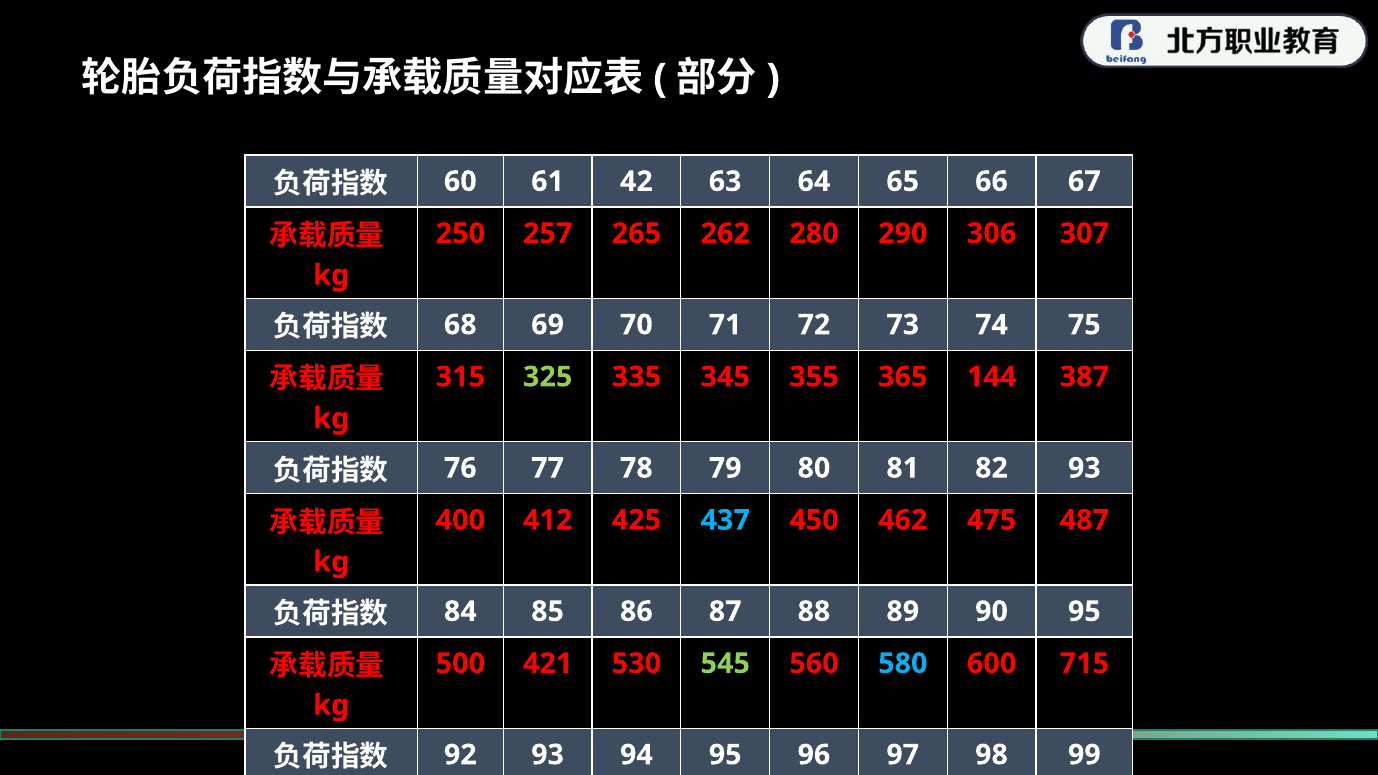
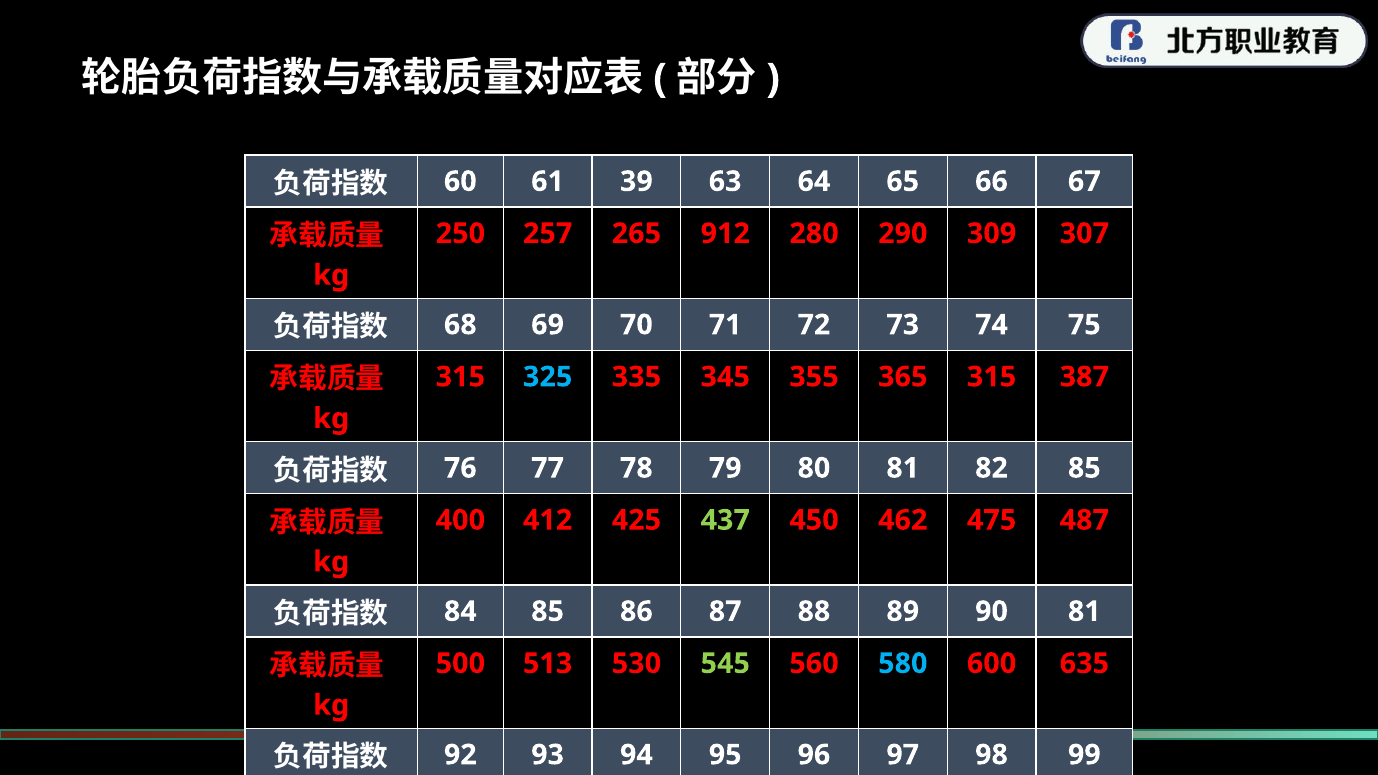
42: 42 -> 39
262: 262 -> 912
306: 306 -> 309
325 colour: light green -> light blue
365 144: 144 -> 315
82 93: 93 -> 85
437 colour: light blue -> light green
90 95: 95 -> 81
421: 421 -> 513
715: 715 -> 635
